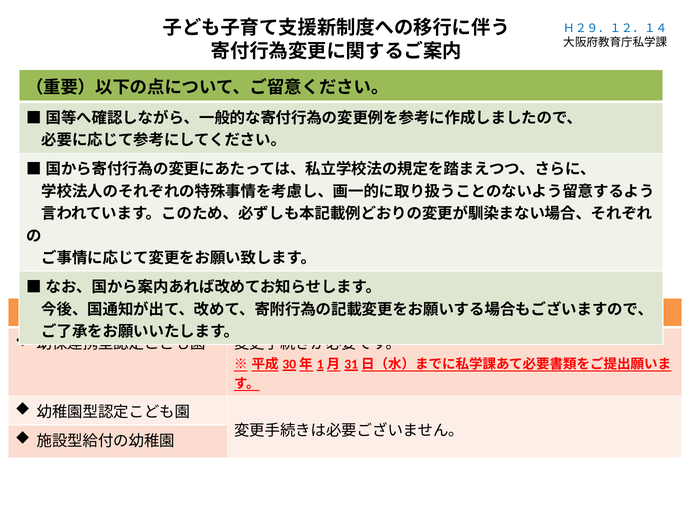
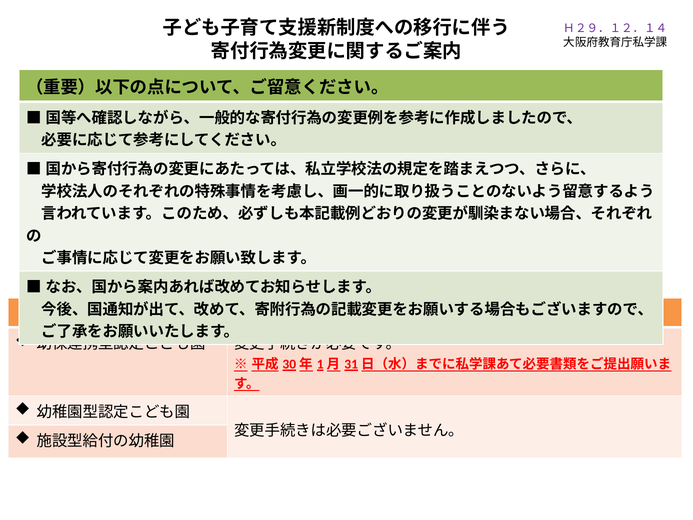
Ｈ２９．１２．１４ colour: blue -> purple
